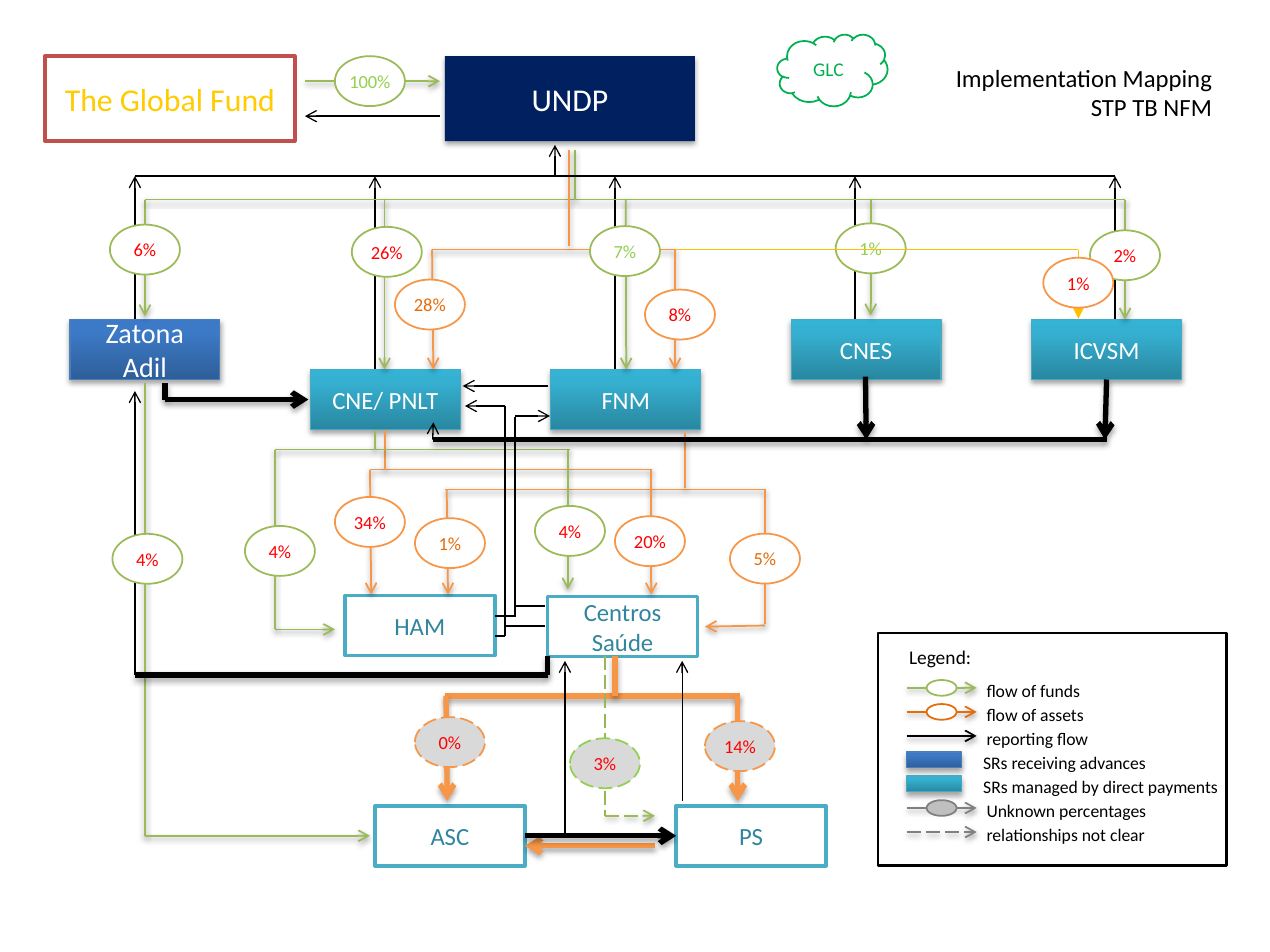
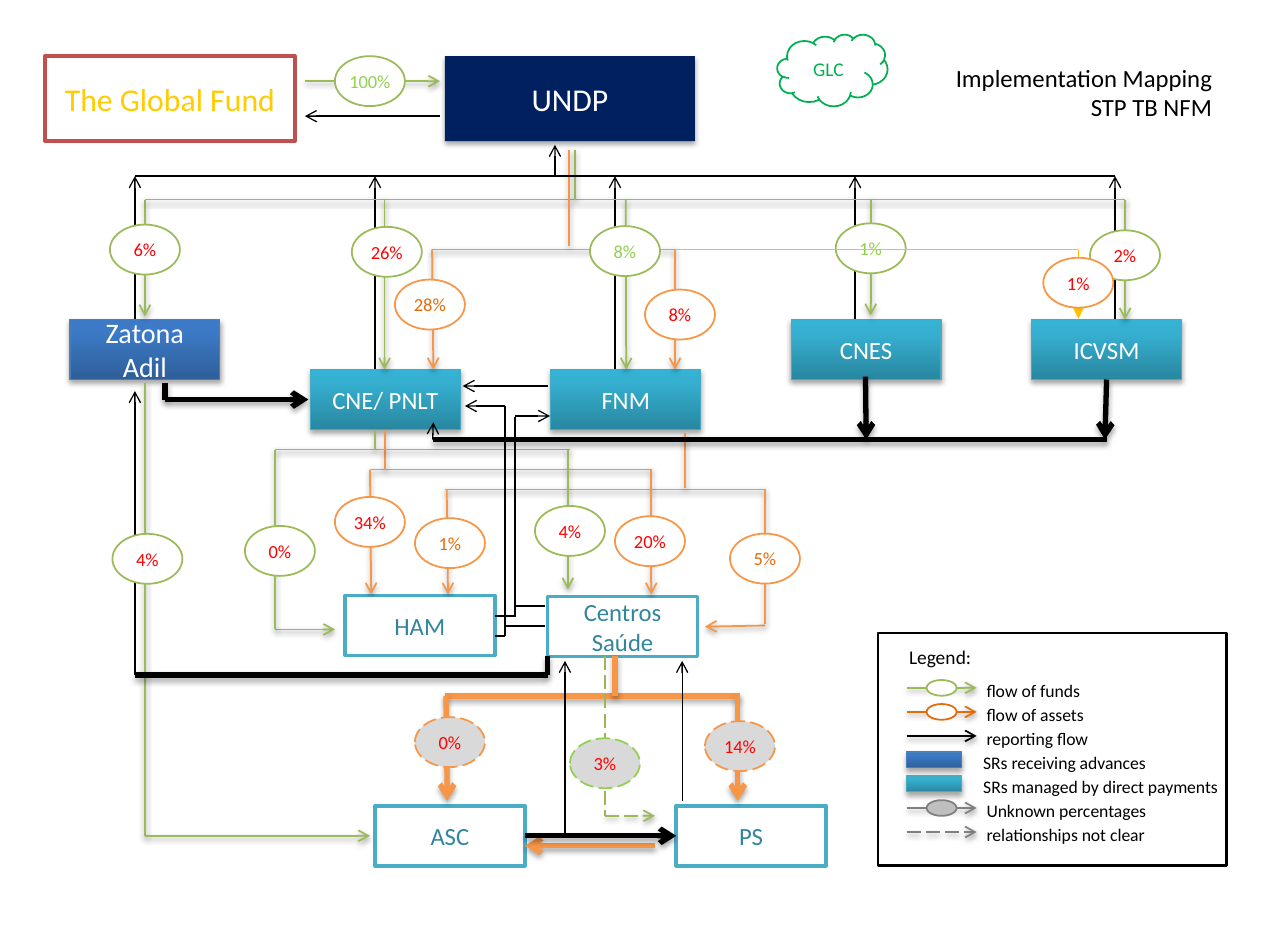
26% 7%: 7% -> 8%
4% at (280, 552): 4% -> 0%
